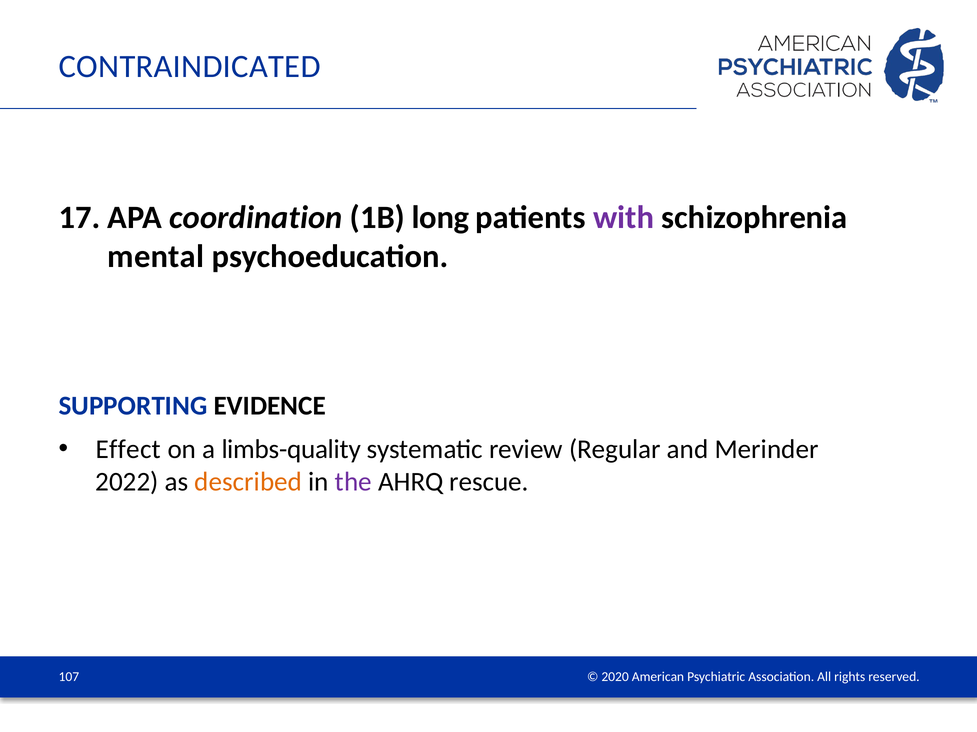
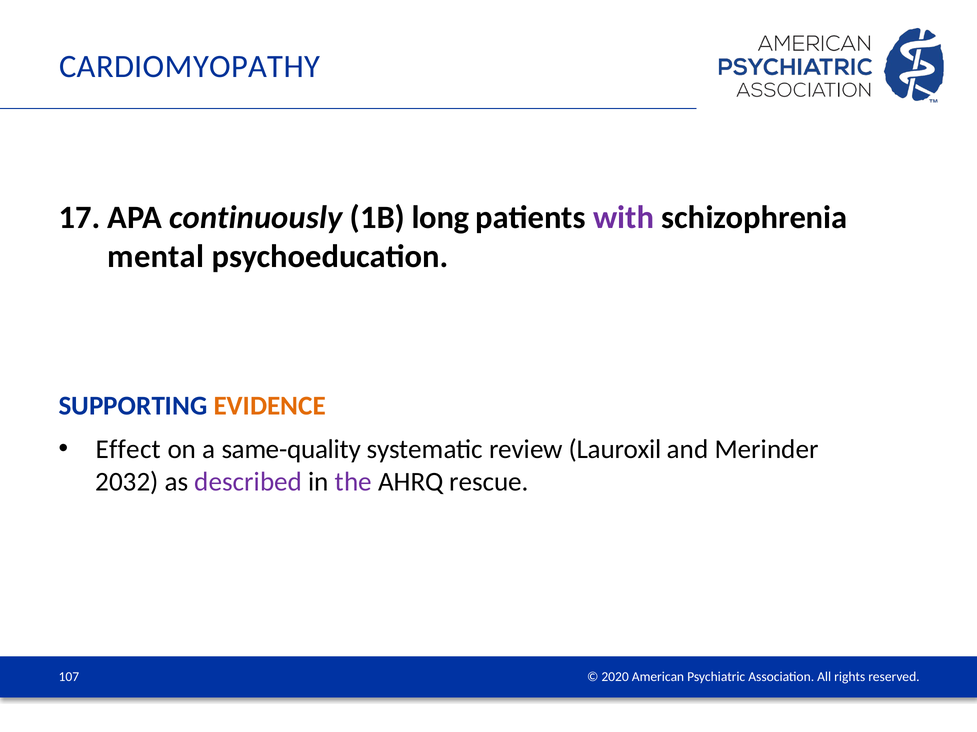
CONTRAINDICATED: CONTRAINDICATED -> CARDIOMYOPATHY
coordination: coordination -> continuously
EVIDENCE colour: black -> orange
limbs-quality: limbs-quality -> same-quality
Regular: Regular -> Lauroxil
2022: 2022 -> 2032
described colour: orange -> purple
